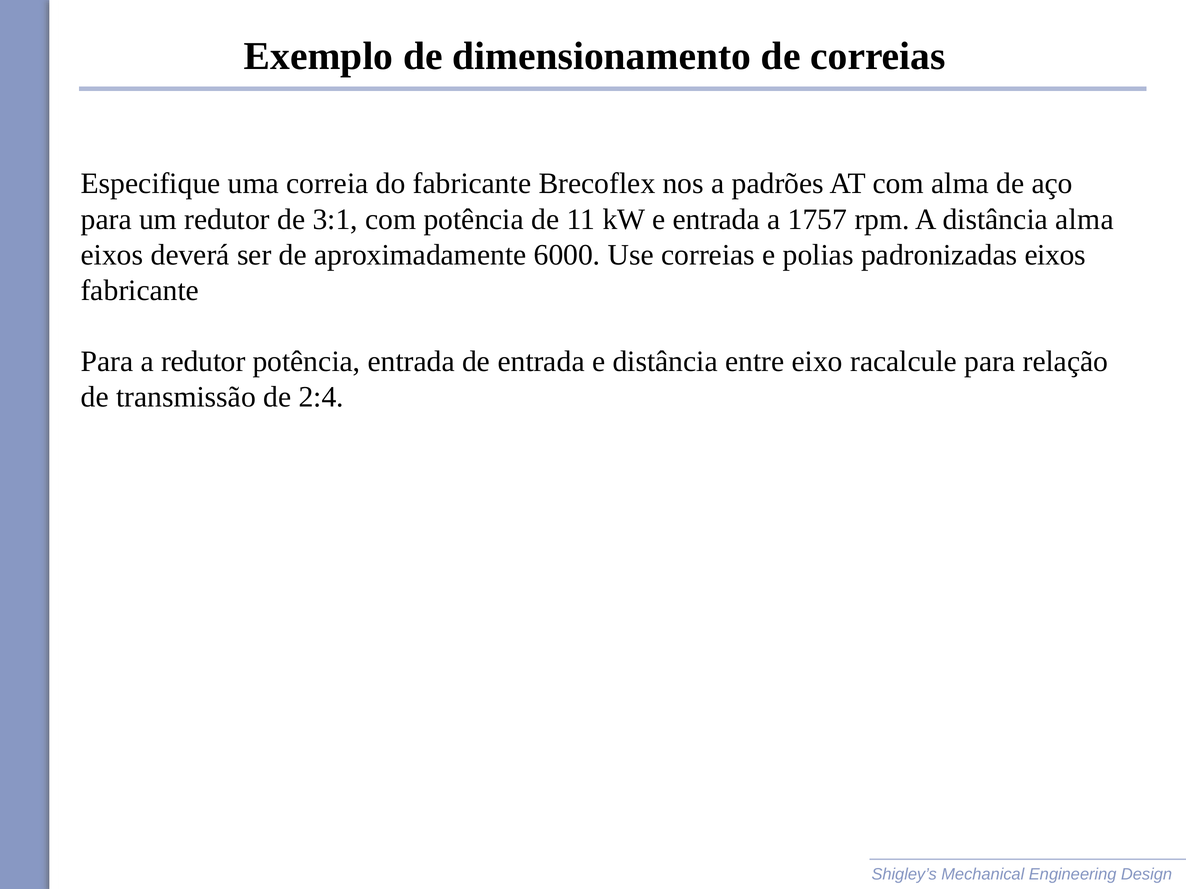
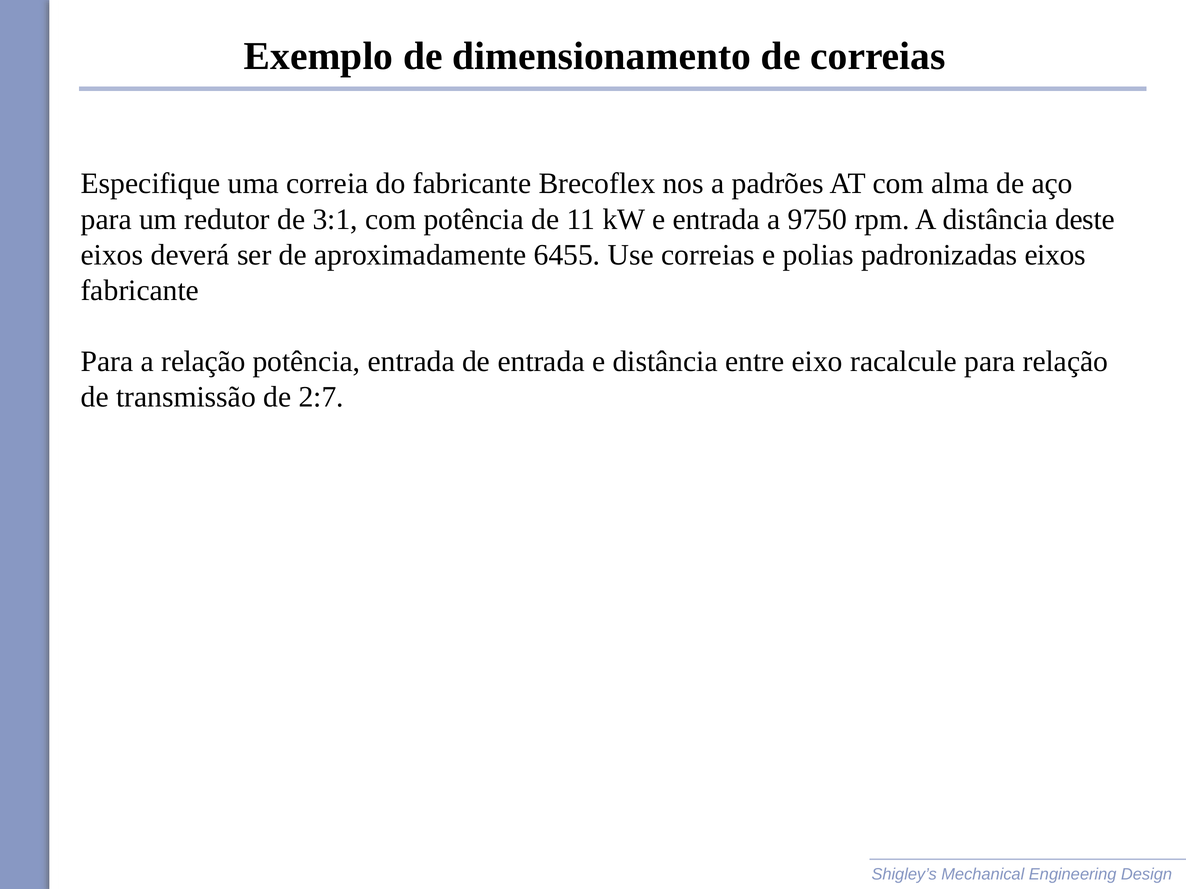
1757: 1757 -> 9750
distância alma: alma -> deste
6000: 6000 -> 6455
a redutor: redutor -> relação
2:4: 2:4 -> 2:7
